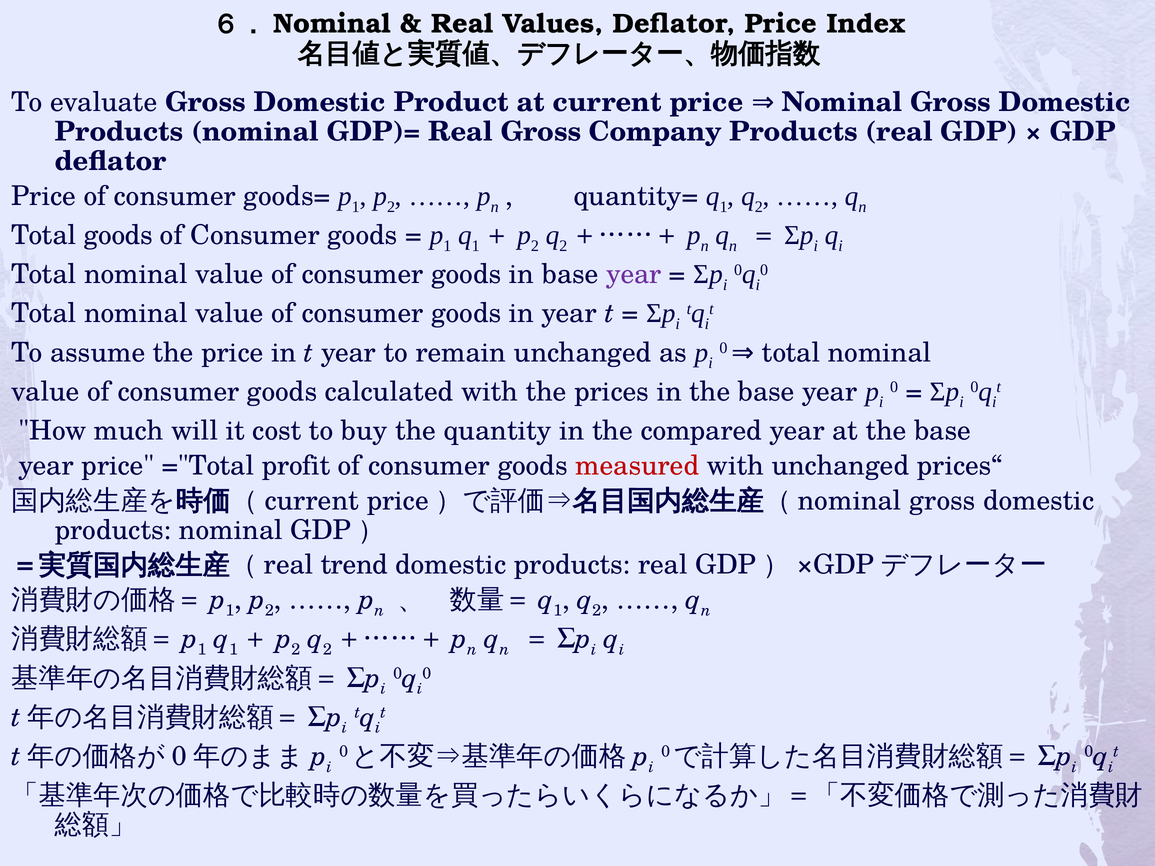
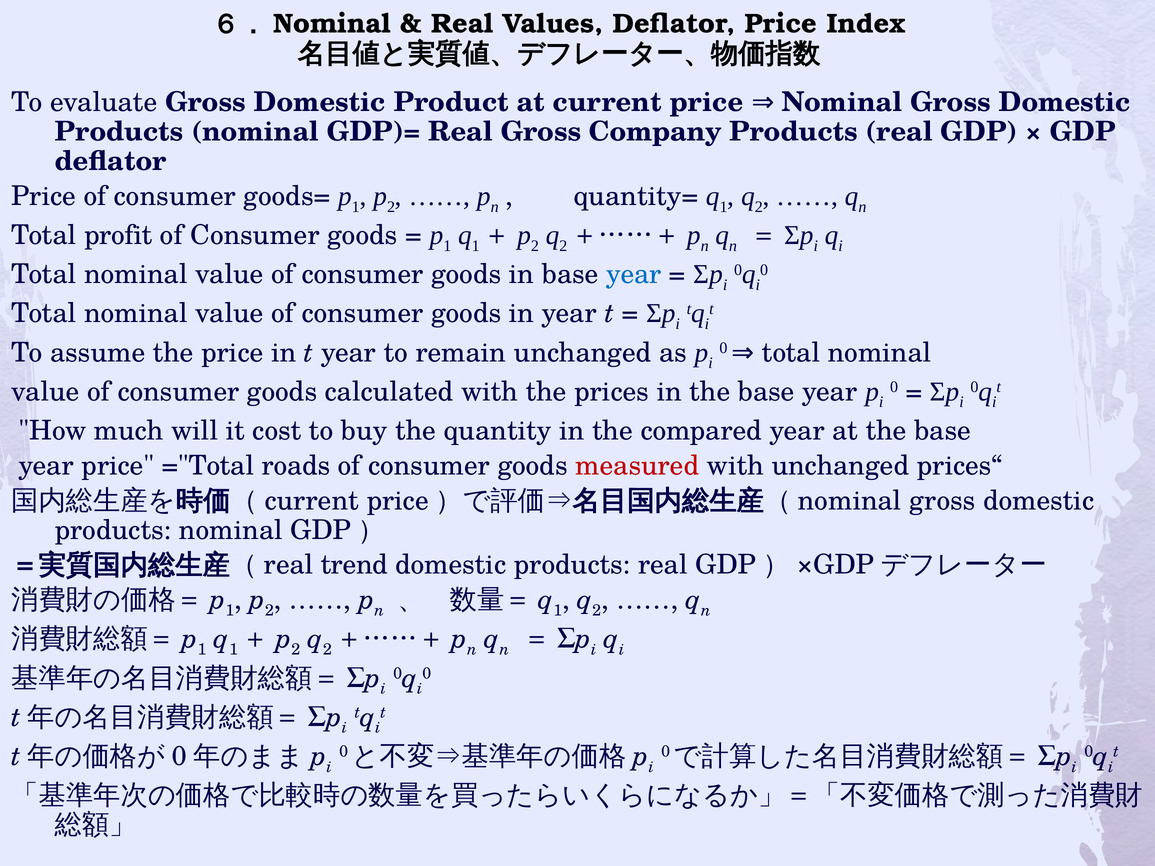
Total goods: goods -> profit
year at (634, 274) colour: purple -> blue
profit: profit -> roads
